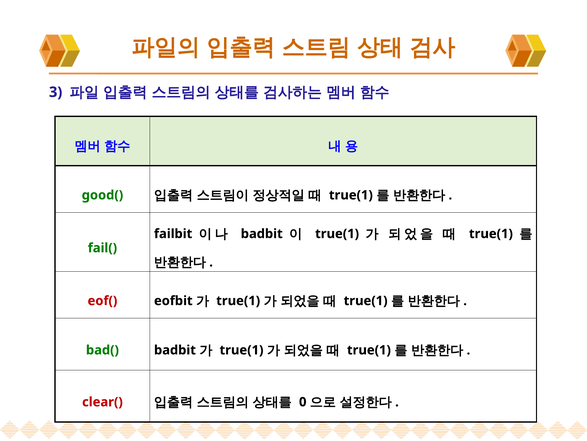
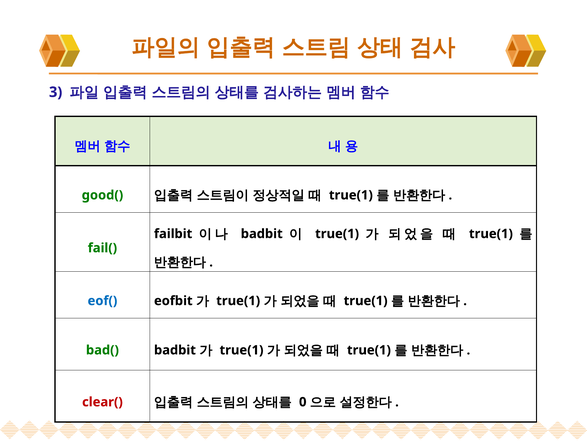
eof( colour: red -> blue
